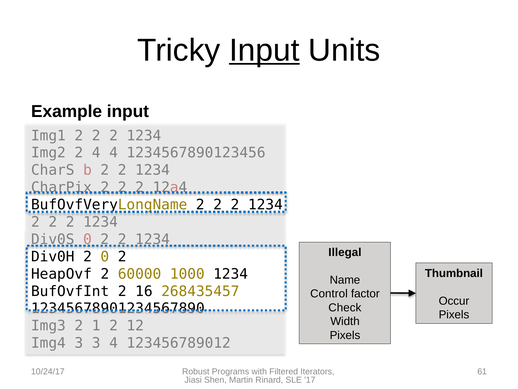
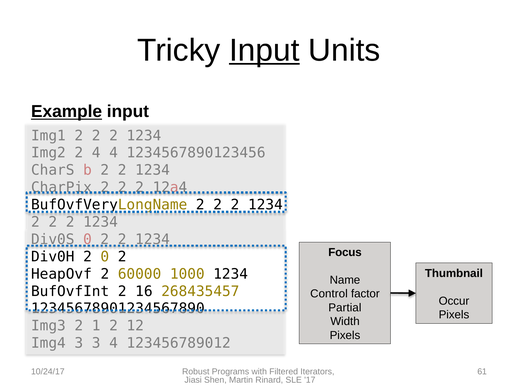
Example underline: none -> present
Illegal: Illegal -> Focus
Check: Check -> Partial
